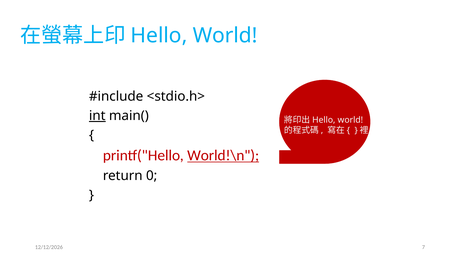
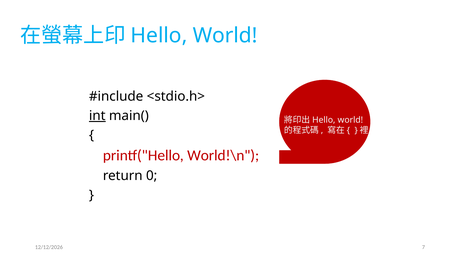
World!\n underline: present -> none
